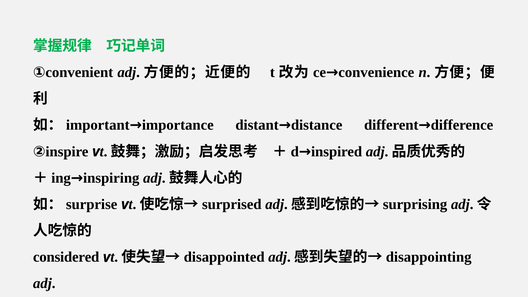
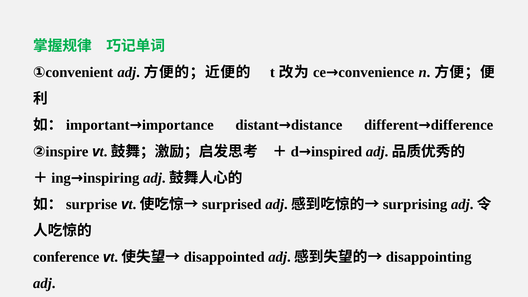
considered: considered -> conference
